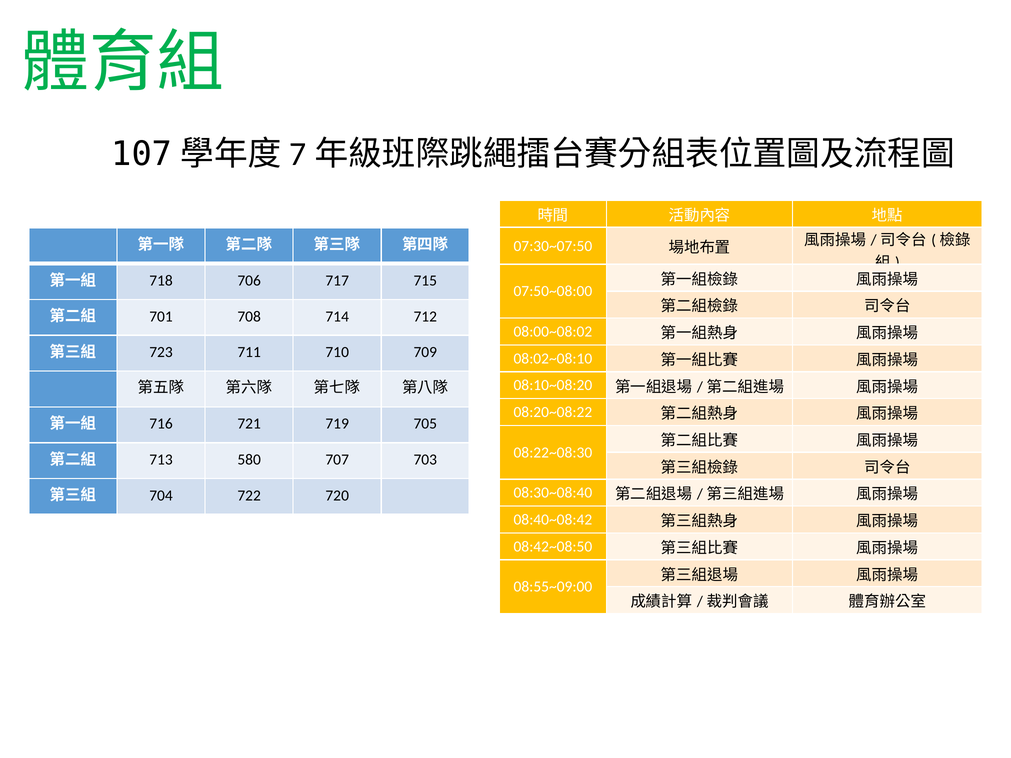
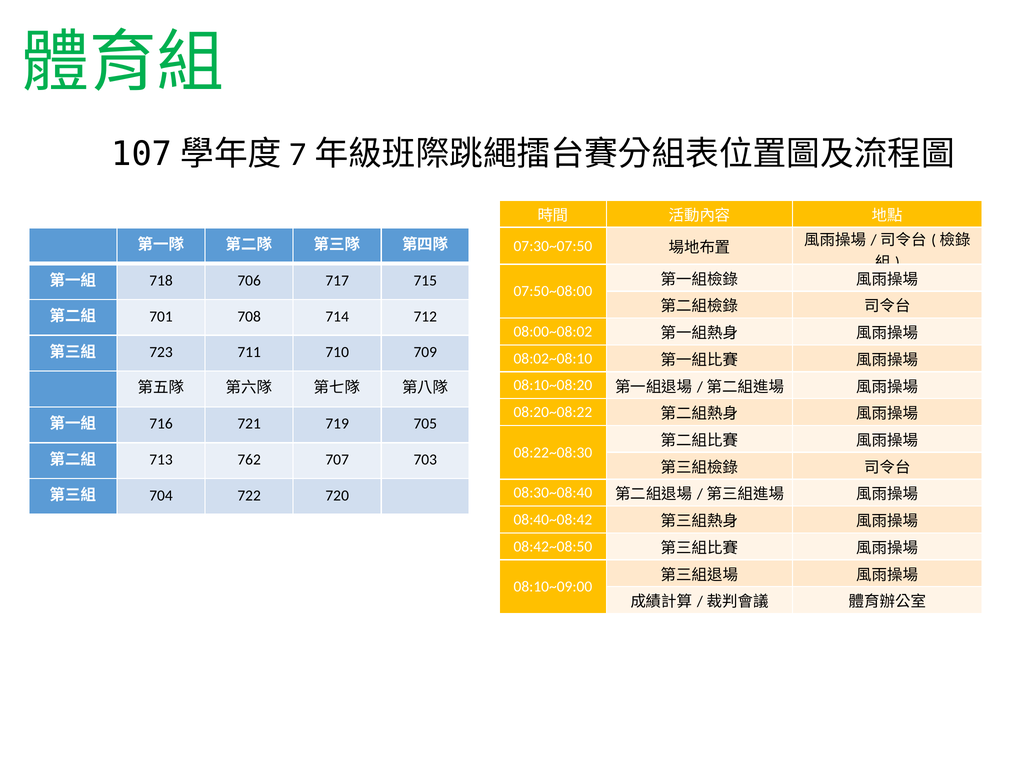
580: 580 -> 762
08:55~09:00: 08:55~09:00 -> 08:10~09:00
